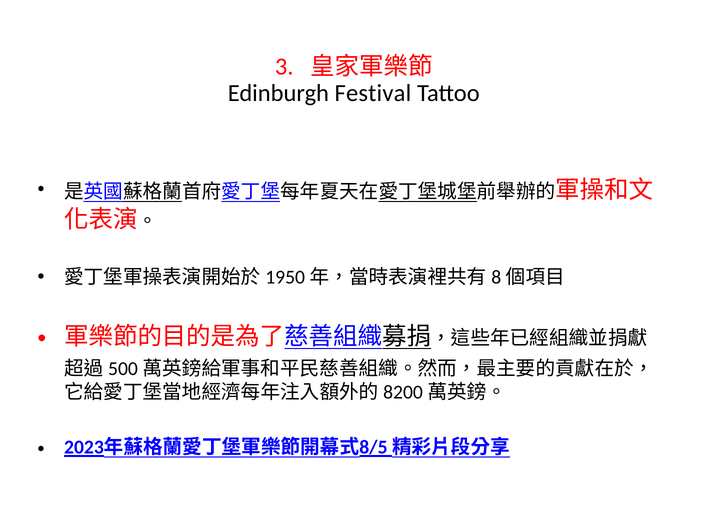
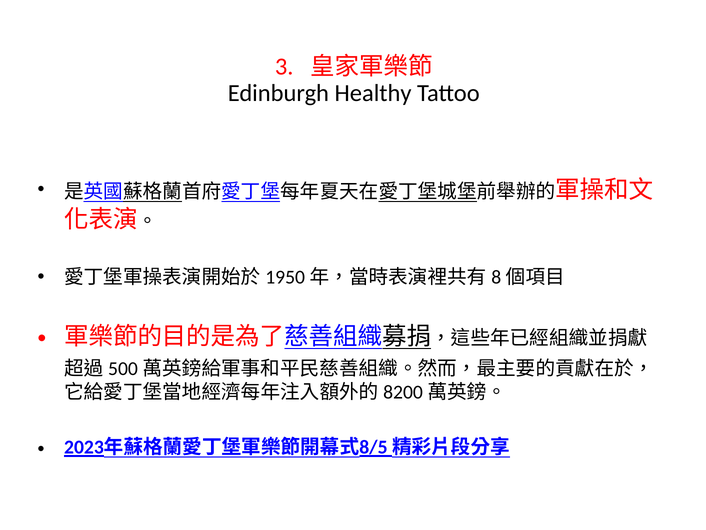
Festival: Festival -> Healthy
